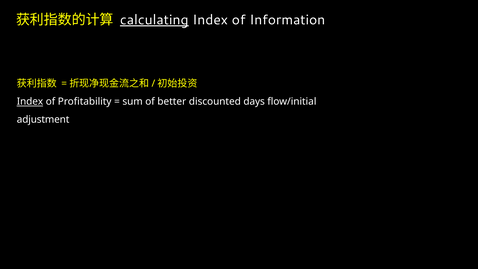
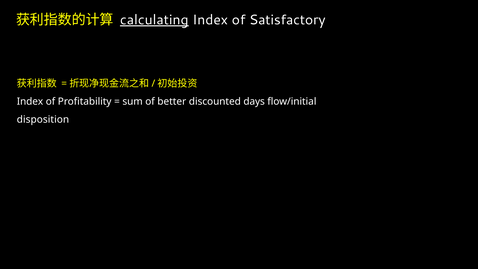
Information: Information -> Satisfactory
Index at (30, 102) underline: present -> none
adjustment: adjustment -> disposition
